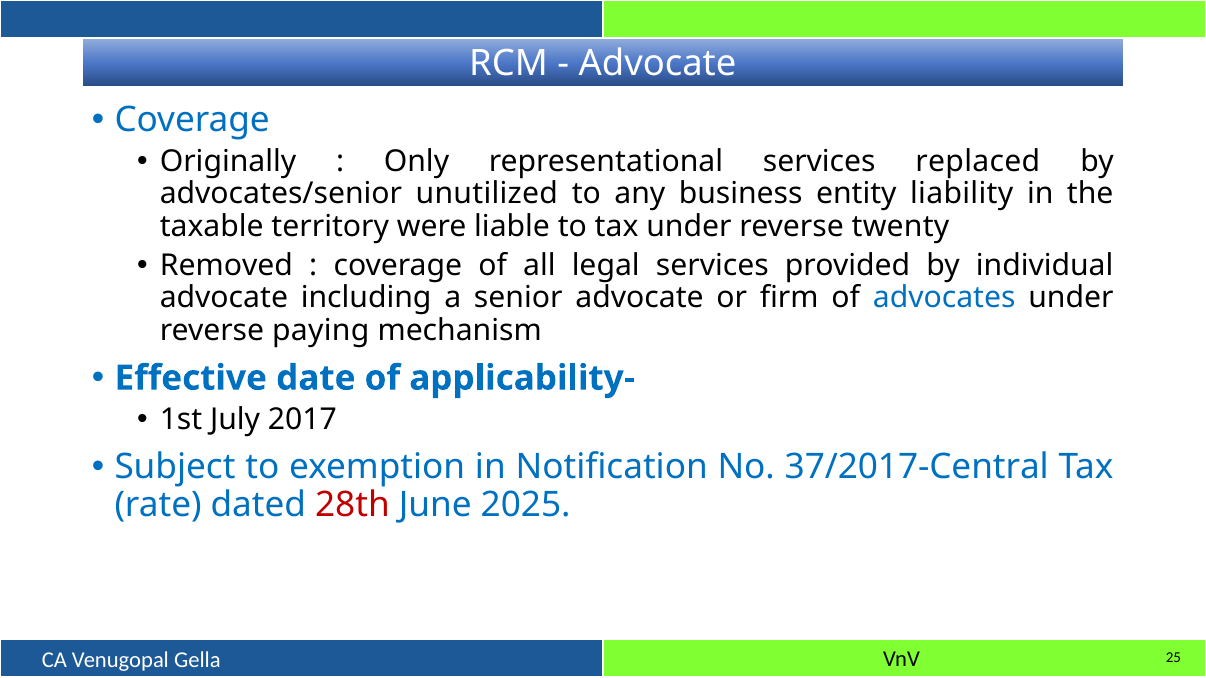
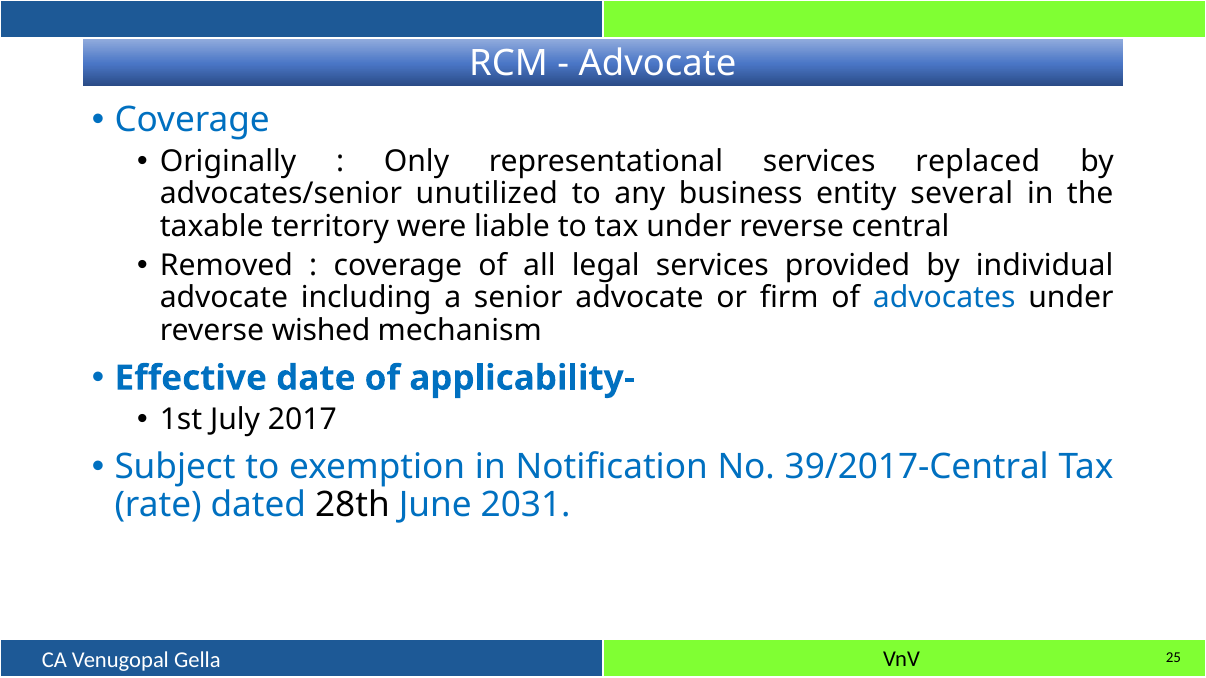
liability: liability -> several
twenty: twenty -> central
paying: paying -> wished
37/2017-Central: 37/2017-Central -> 39/2017-Central
28th colour: red -> black
2025: 2025 -> 2031
